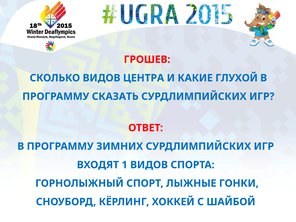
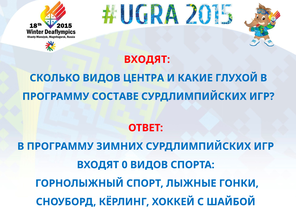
ГРОШЕВ at (147, 59): ГРОШЕВ -> ВХОДЯТ
СКАЗАТЬ: СКАЗАТЬ -> СОСТАВЕ
1: 1 -> 0
